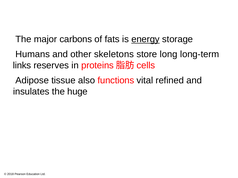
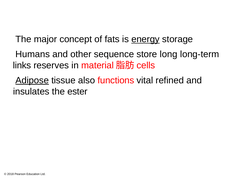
carbons: carbons -> concept
skeletons: skeletons -> sequence
proteins: proteins -> material
Adipose underline: none -> present
huge: huge -> ester
